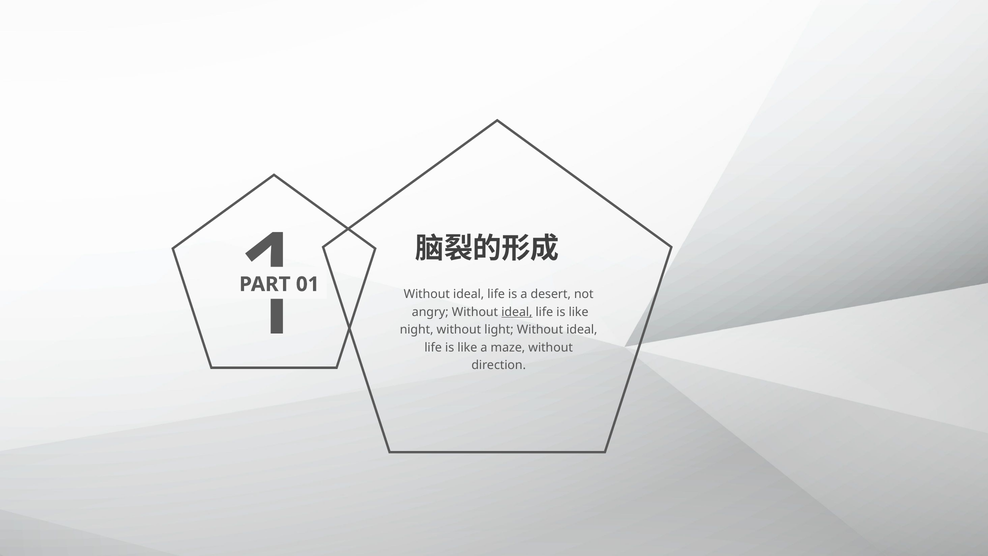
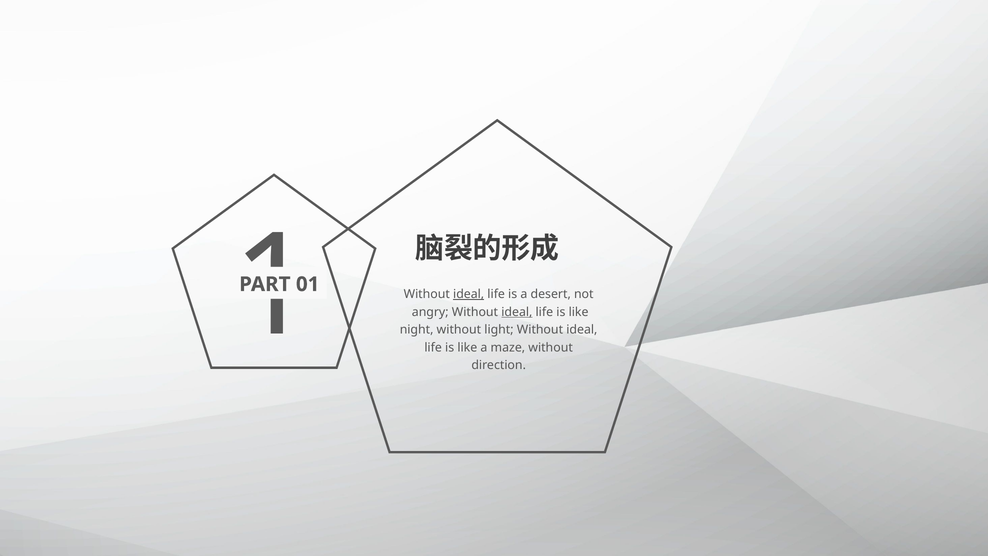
ideal at (469, 294) underline: none -> present
